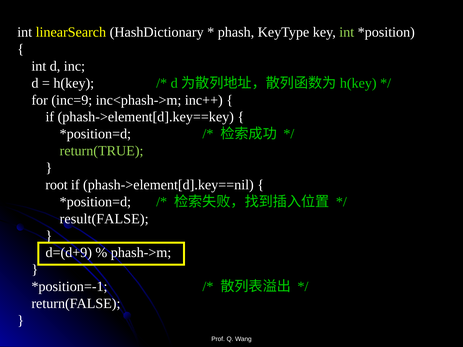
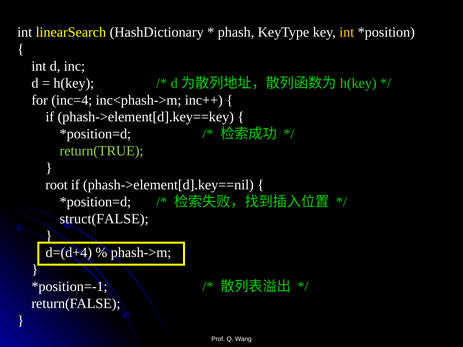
int at (347, 32) colour: light green -> yellow
inc=9: inc=9 -> inc=4
result(FALSE: result(FALSE -> struct(FALSE
d=(d+9: d=(d+9 -> d=(d+4
